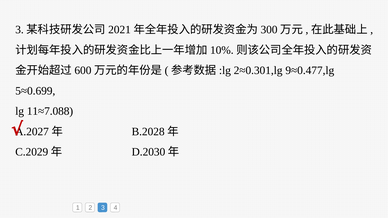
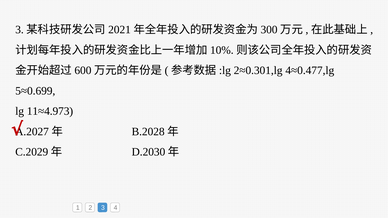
9≈0.477,lg: 9≈0.477,lg -> 4≈0.477,lg
11≈7.088: 11≈7.088 -> 11≈4.973
